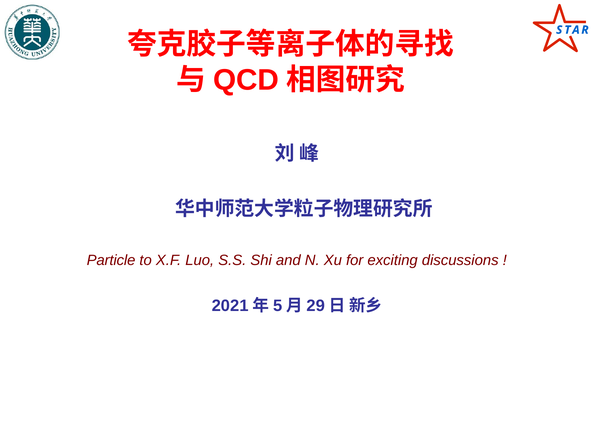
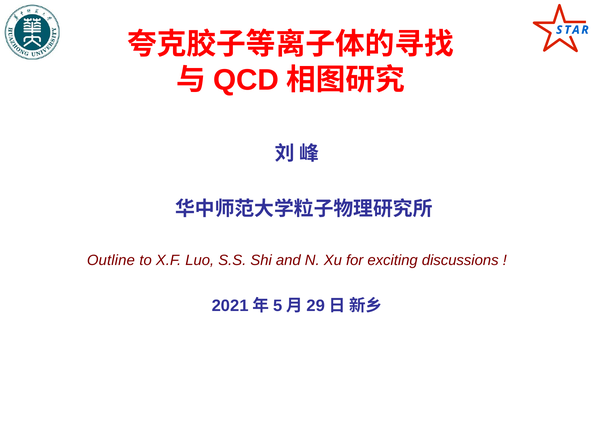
Particle: Particle -> Outline
